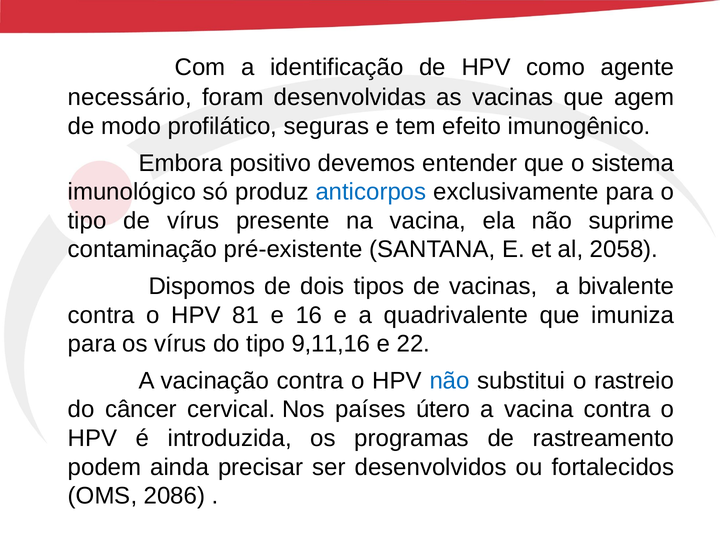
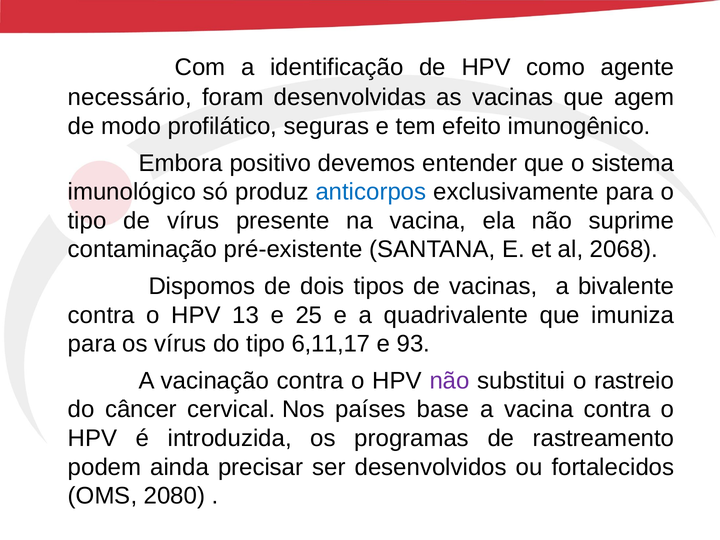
2058: 2058 -> 2068
81: 81 -> 13
16: 16 -> 25
9,11,16: 9,11,16 -> 6,11,17
22: 22 -> 93
não at (450, 381) colour: blue -> purple
útero: útero -> base
2086: 2086 -> 2080
